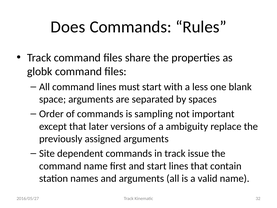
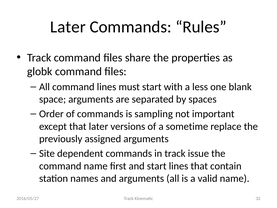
Does at (68, 27): Does -> Later
ambiguity: ambiguity -> sometime
